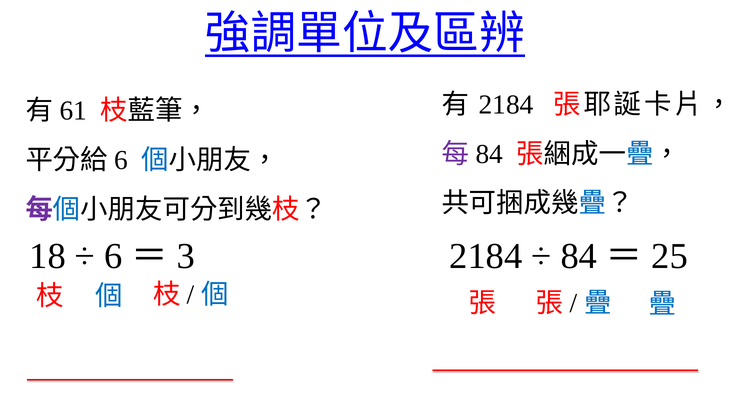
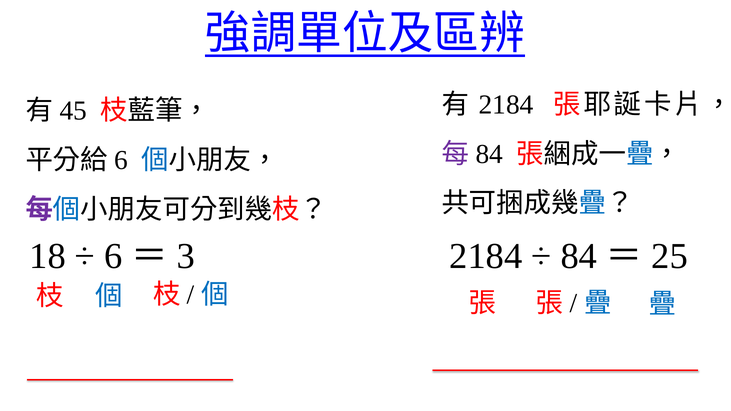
61: 61 -> 45
